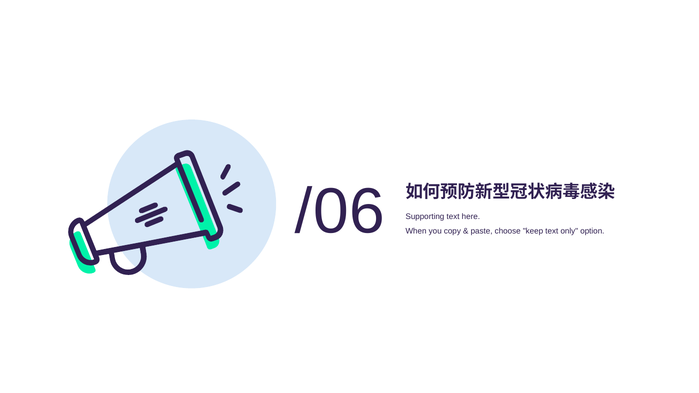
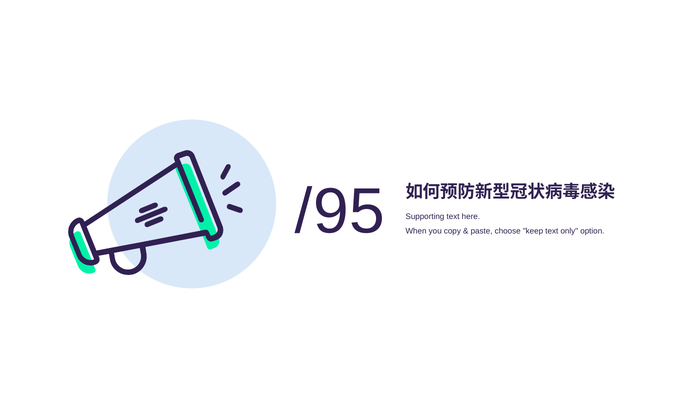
/06: /06 -> /95
